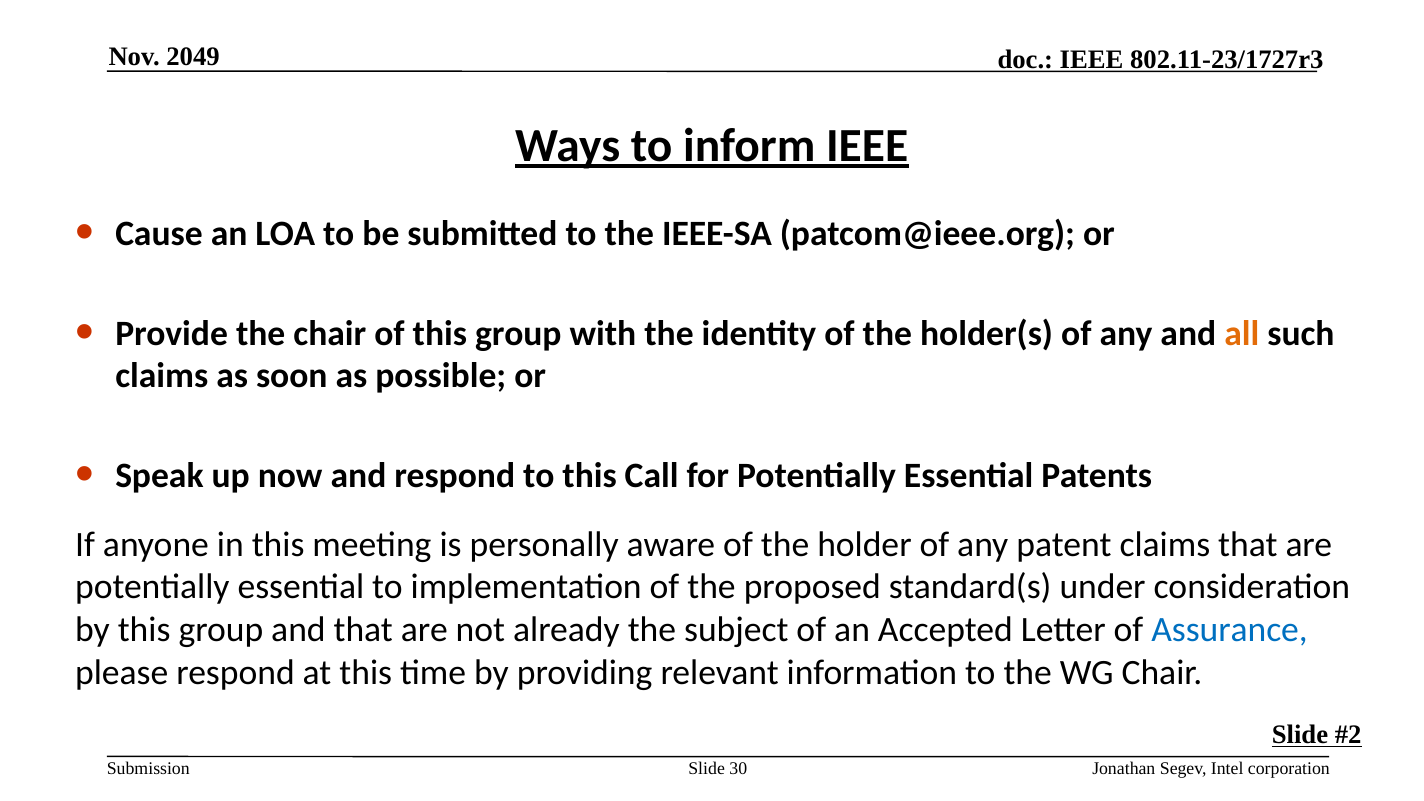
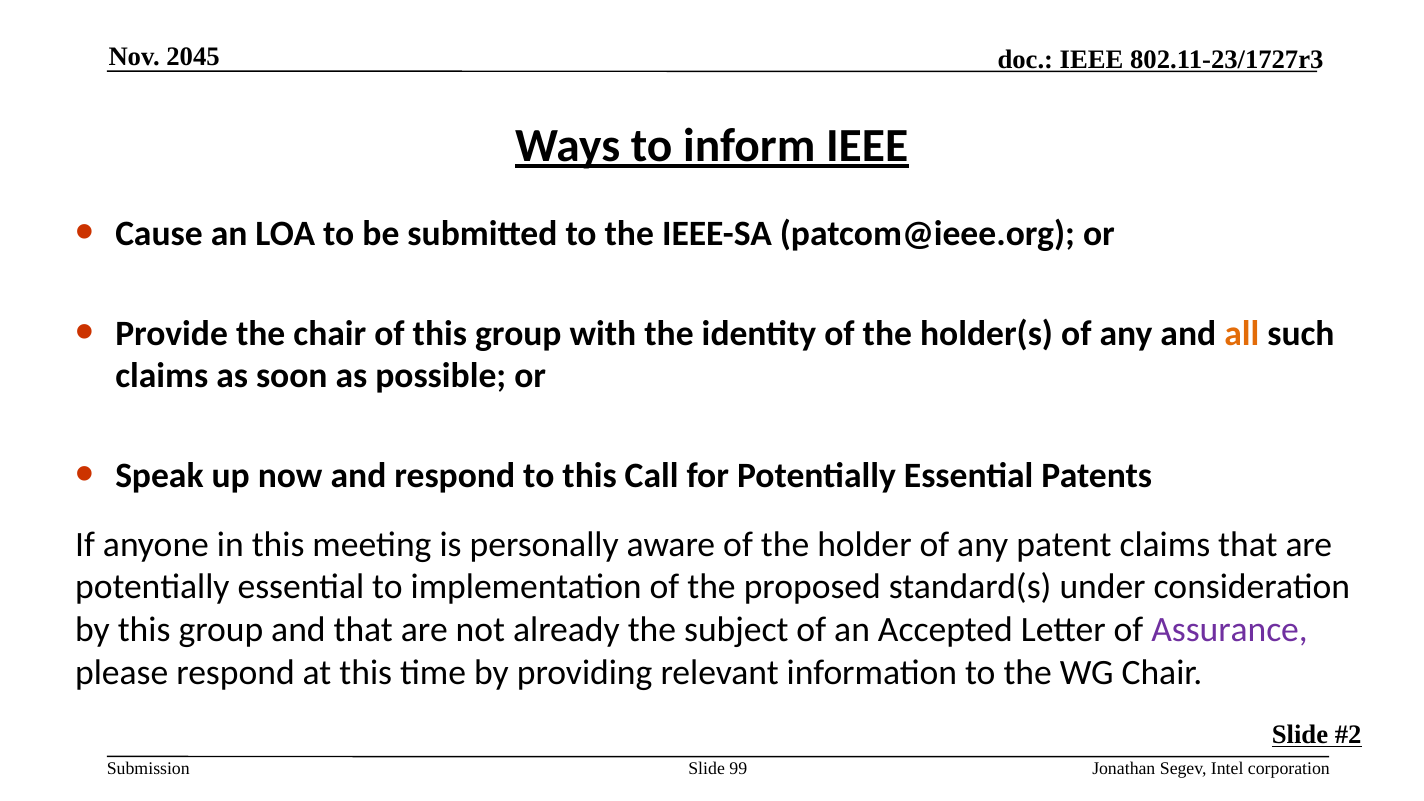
2049: 2049 -> 2045
Assurance colour: blue -> purple
30: 30 -> 99
